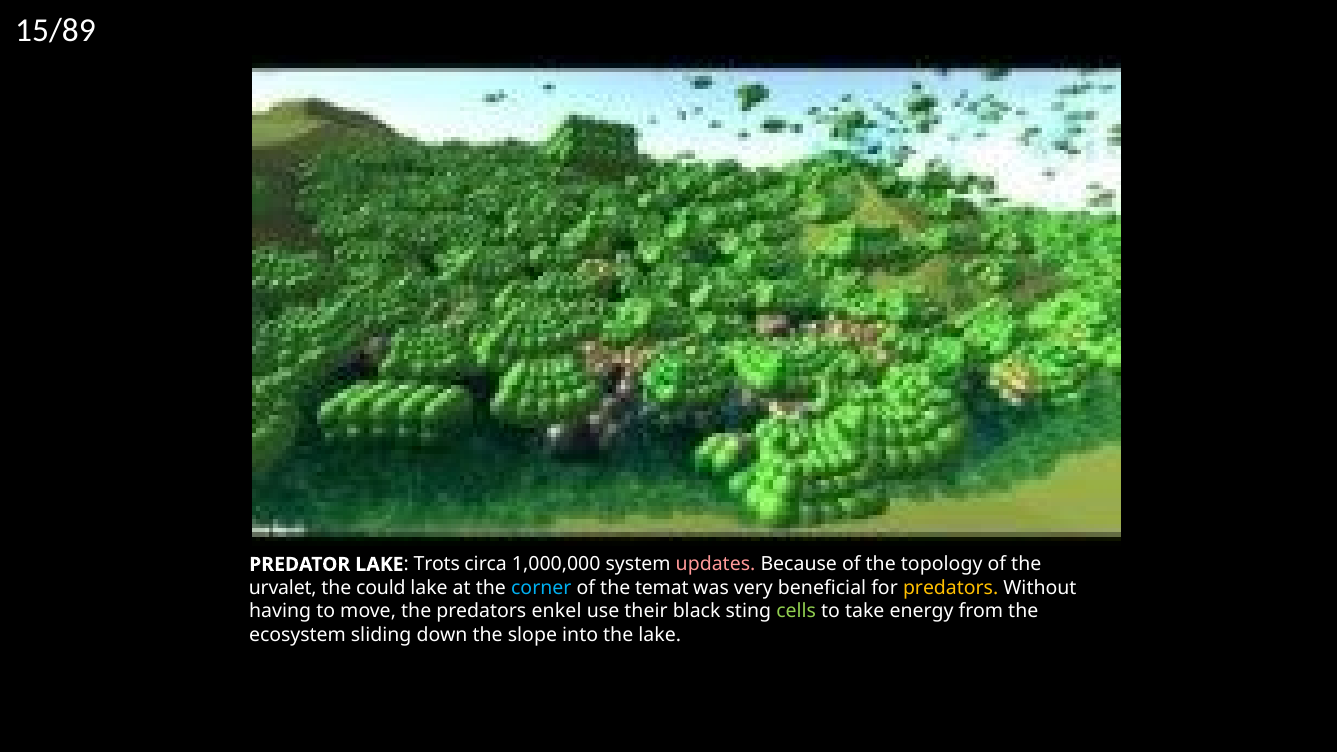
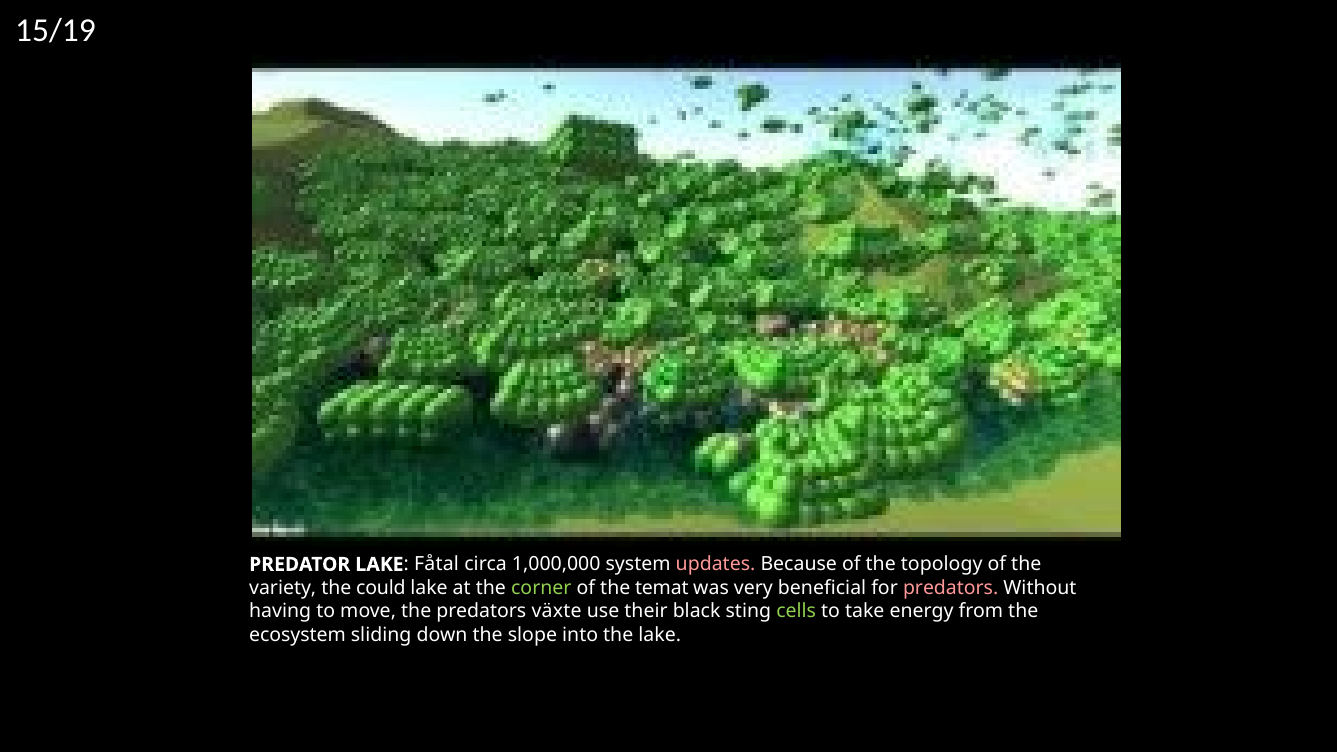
15/89: 15/89 -> 15/19
Trots: Trots -> Fåtal
urvalet: urvalet -> variety
corner colour: light blue -> light green
predators at (951, 588) colour: yellow -> pink
enkel: enkel -> växte
